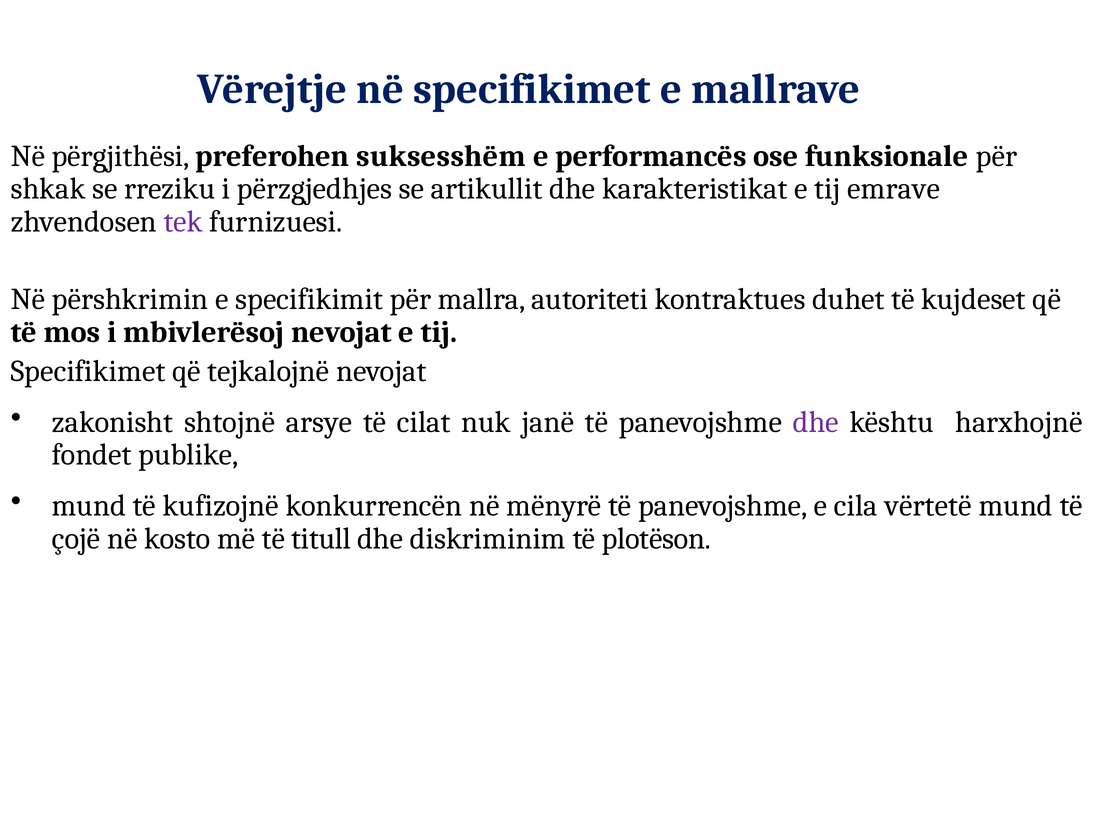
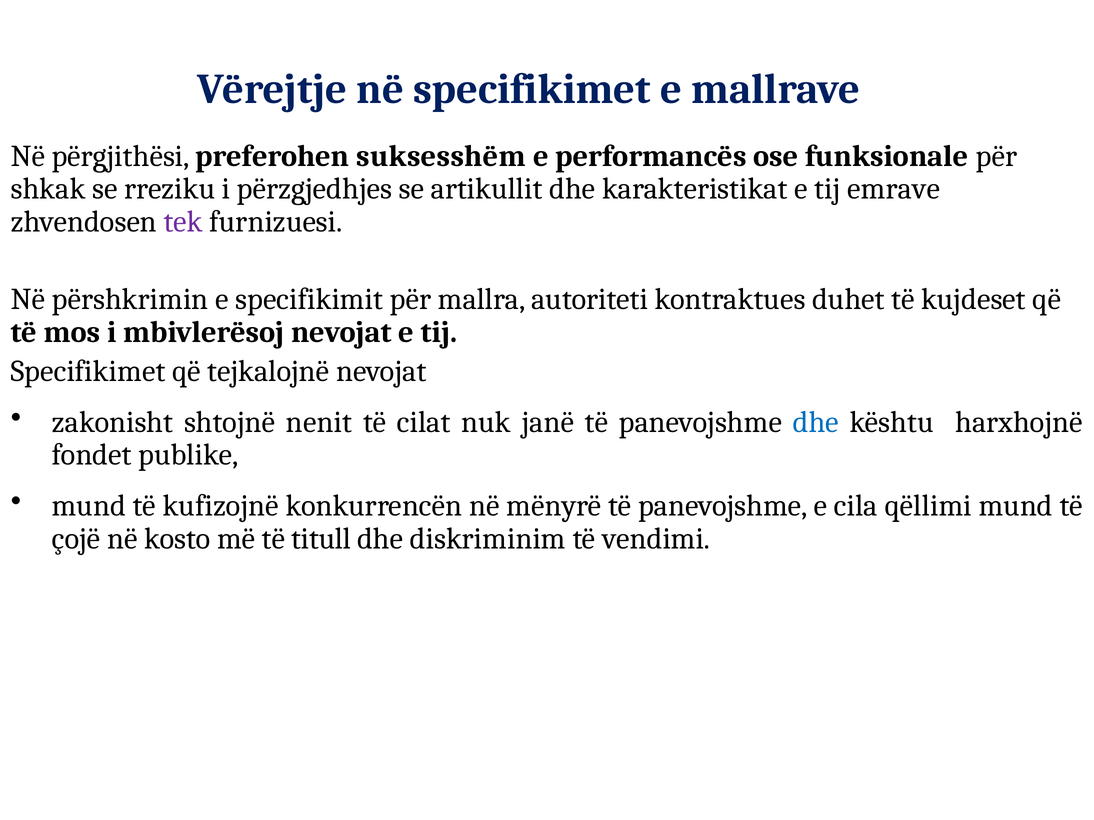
arsye: arsye -> nenit
dhe at (816, 422) colour: purple -> blue
vërtetë: vërtetë -> qëllimi
plotëson: plotëson -> vendimi
